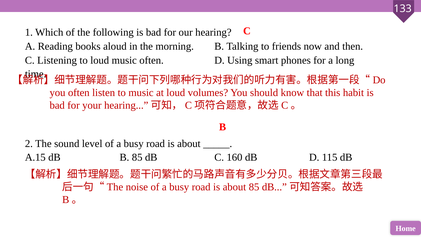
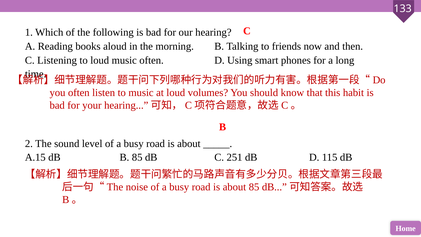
160: 160 -> 251
